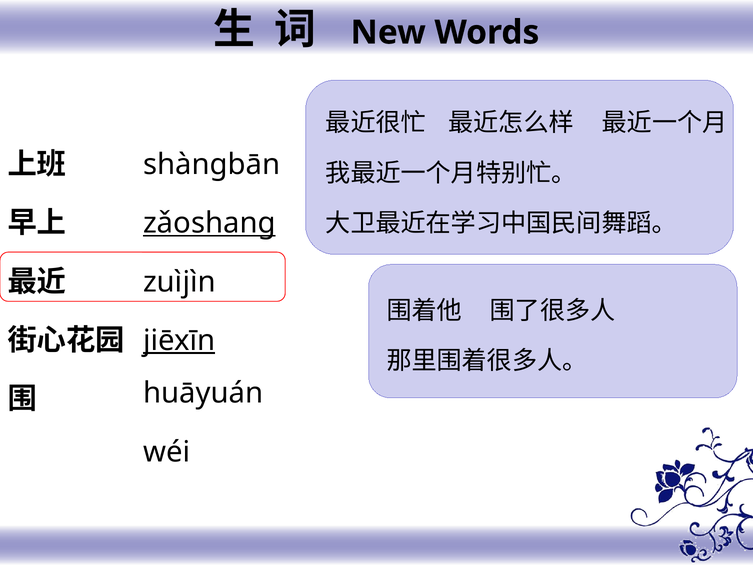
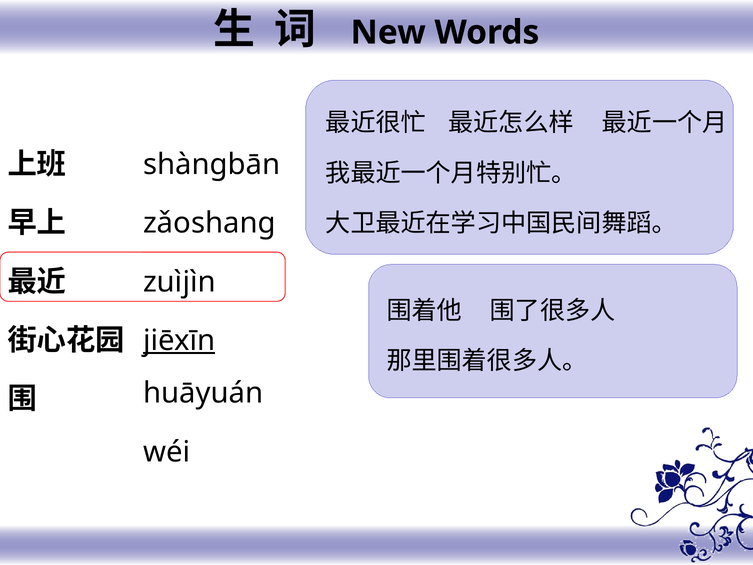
zǎoshang underline: present -> none
